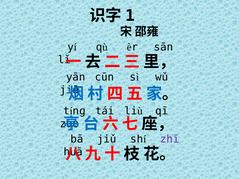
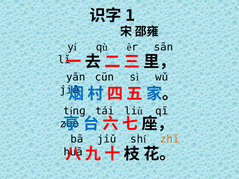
zhī colour: purple -> orange
